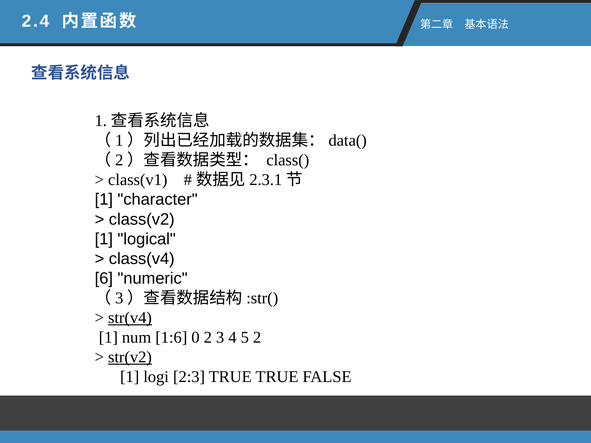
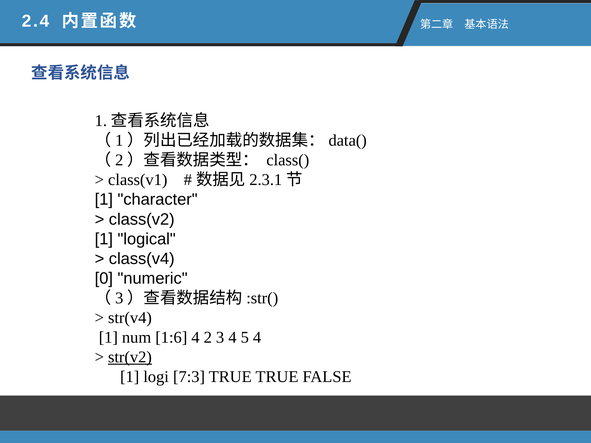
6: 6 -> 0
str(v4 underline: present -> none
1:6 0: 0 -> 4
5 2: 2 -> 4
2:3: 2:3 -> 7:3
